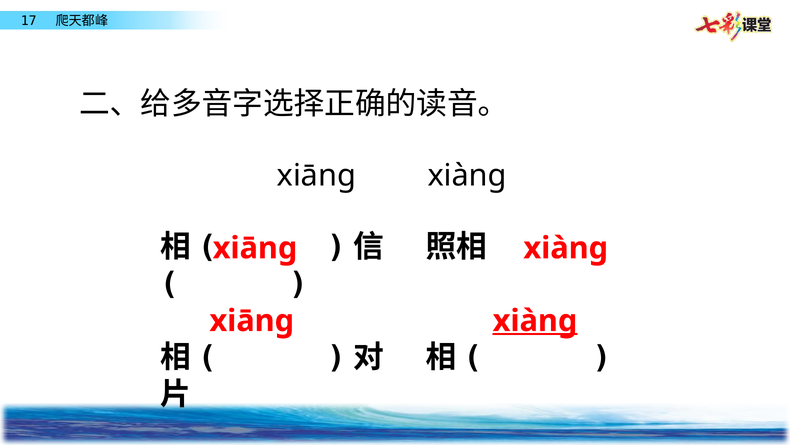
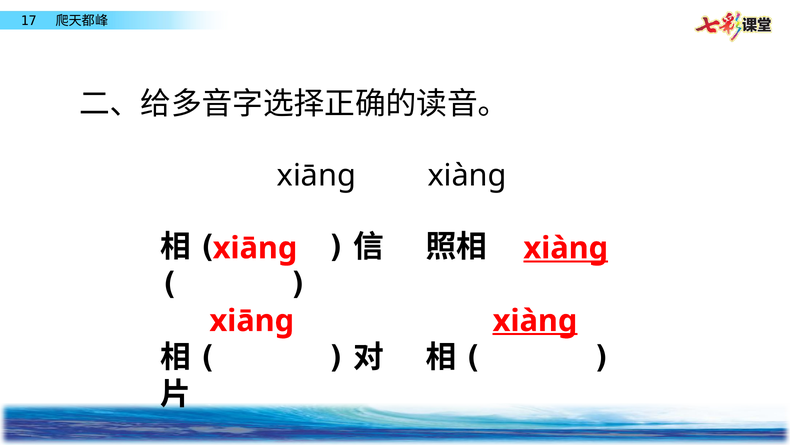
xiàng at (566, 248) underline: none -> present
